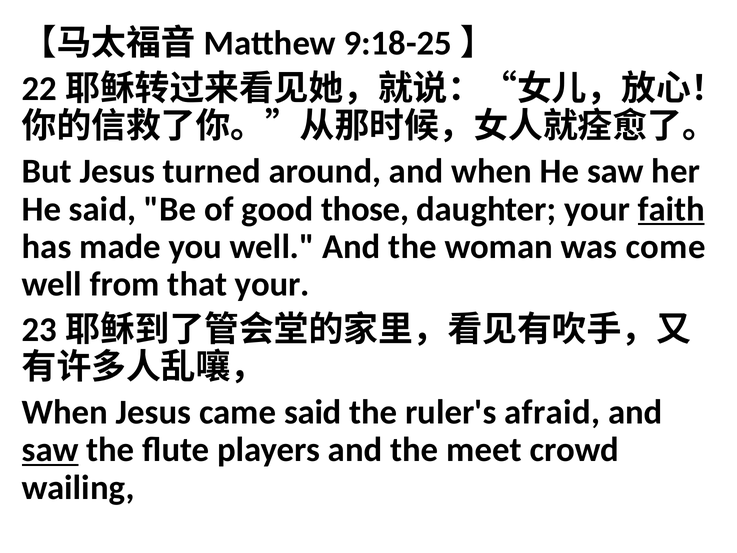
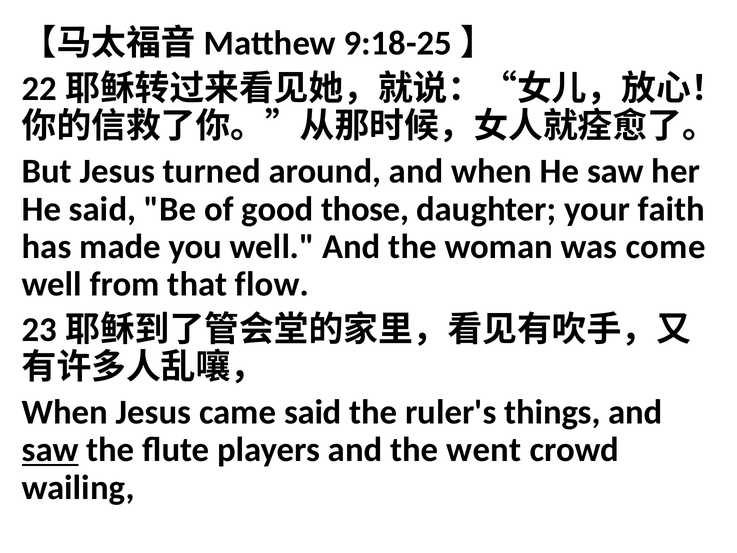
faith underline: present -> none
that your: your -> flow
afraid: afraid -> things
meet: meet -> went
